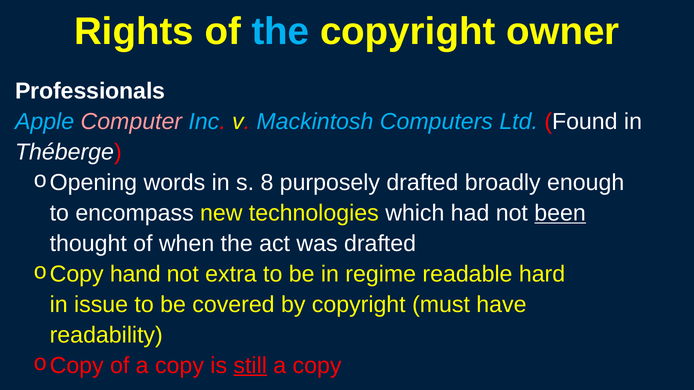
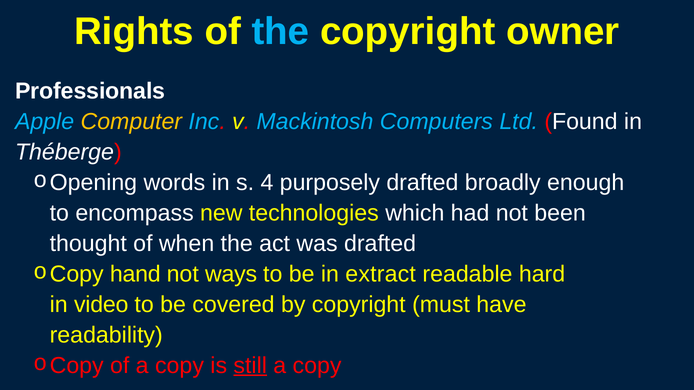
Computer colour: pink -> yellow
8: 8 -> 4
been underline: present -> none
extra: extra -> ways
regime: regime -> extract
issue: issue -> video
